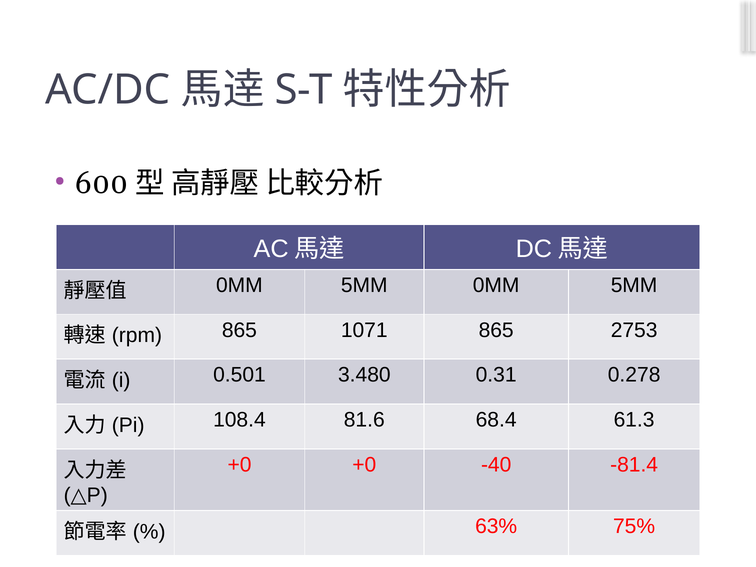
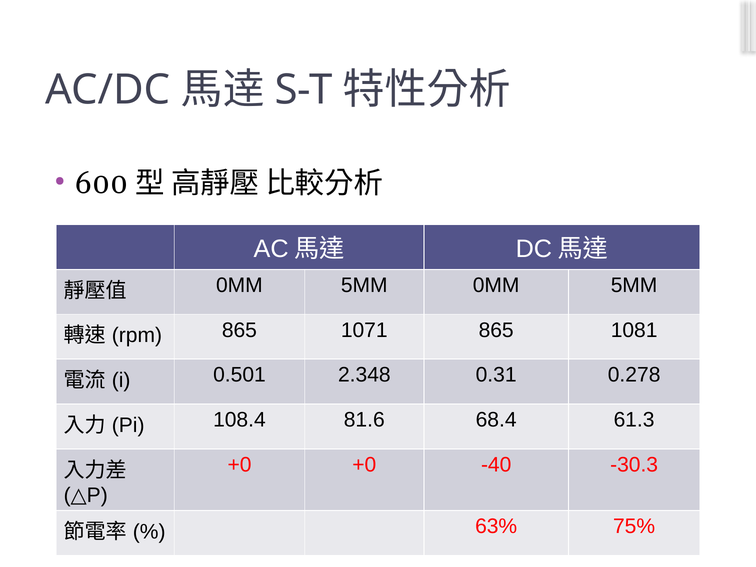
2753: 2753 -> 1081
3.480: 3.480 -> 2.348
-81.4: -81.4 -> -30.3
